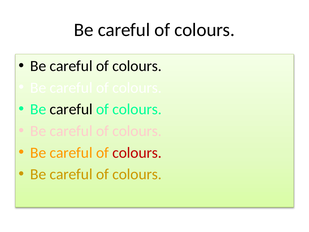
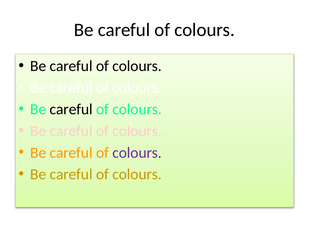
colours at (137, 152) colour: red -> purple
